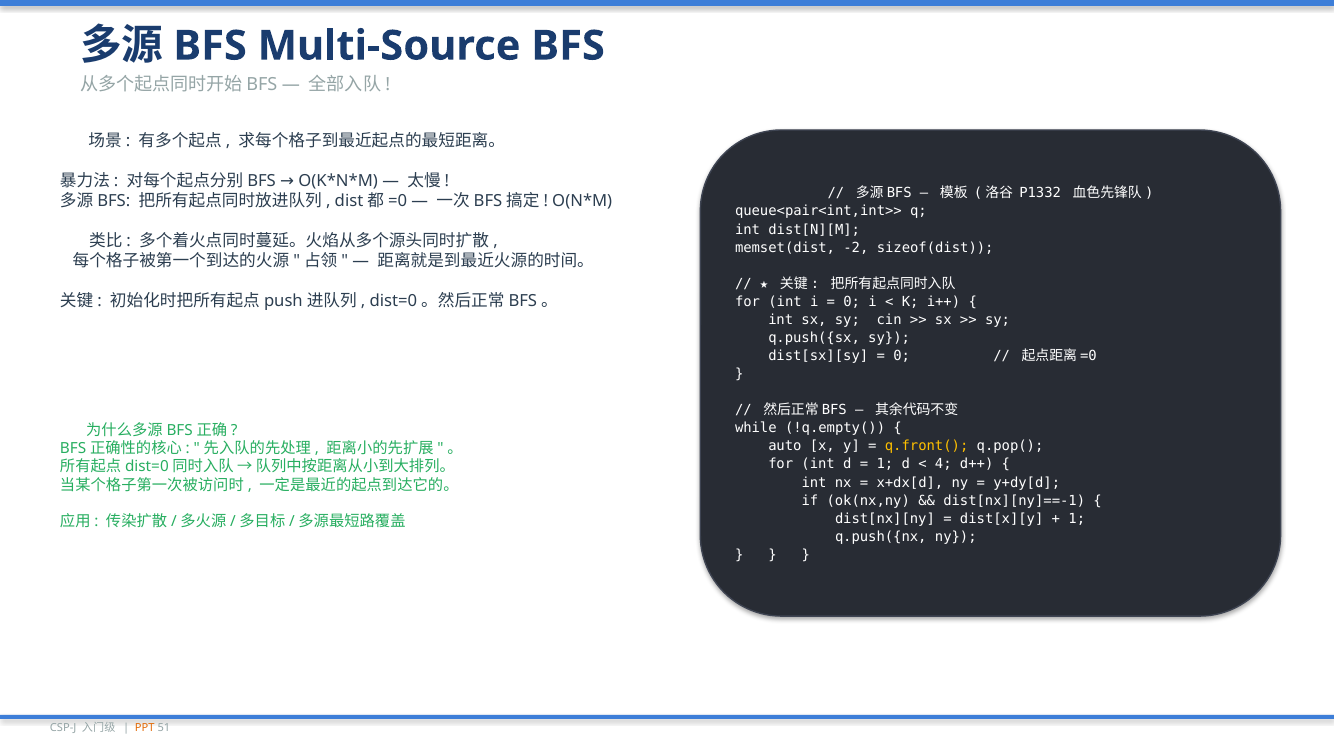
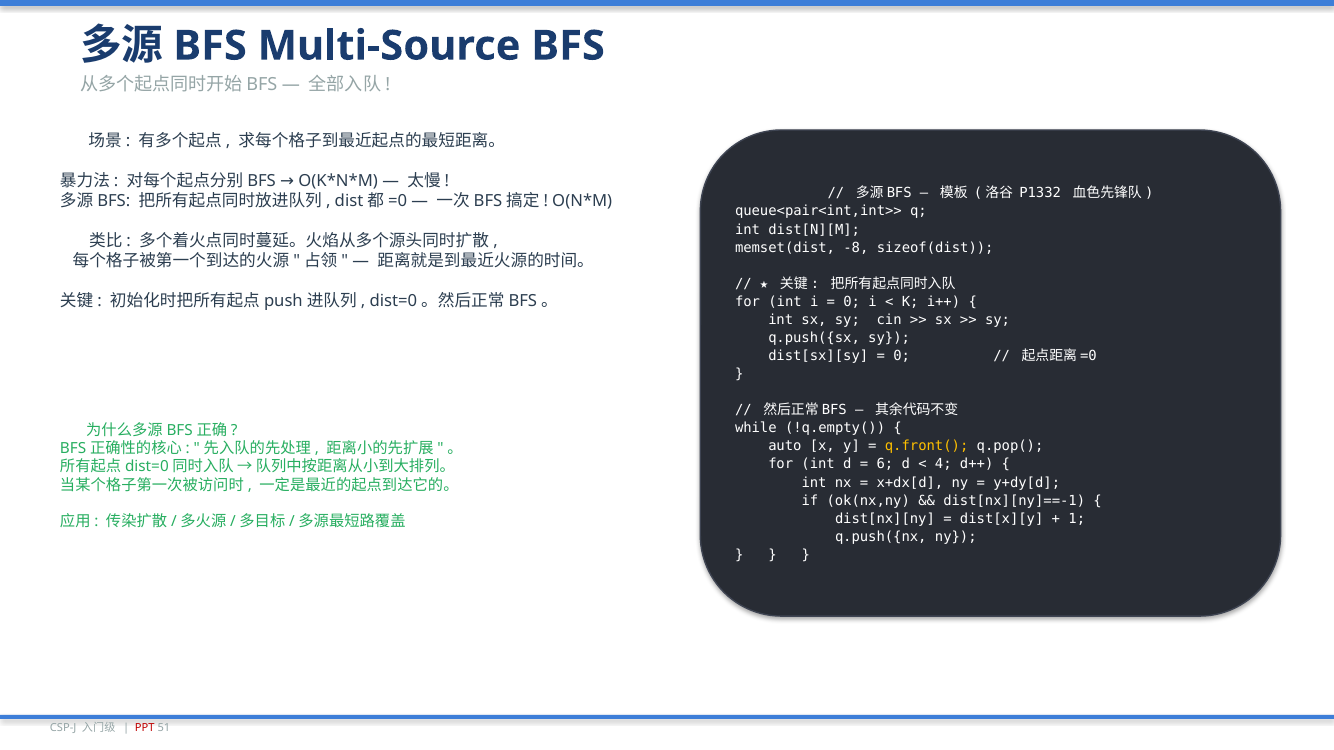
-2: -2 -> -8
1 at (885, 465): 1 -> 6
PPT colour: orange -> red
